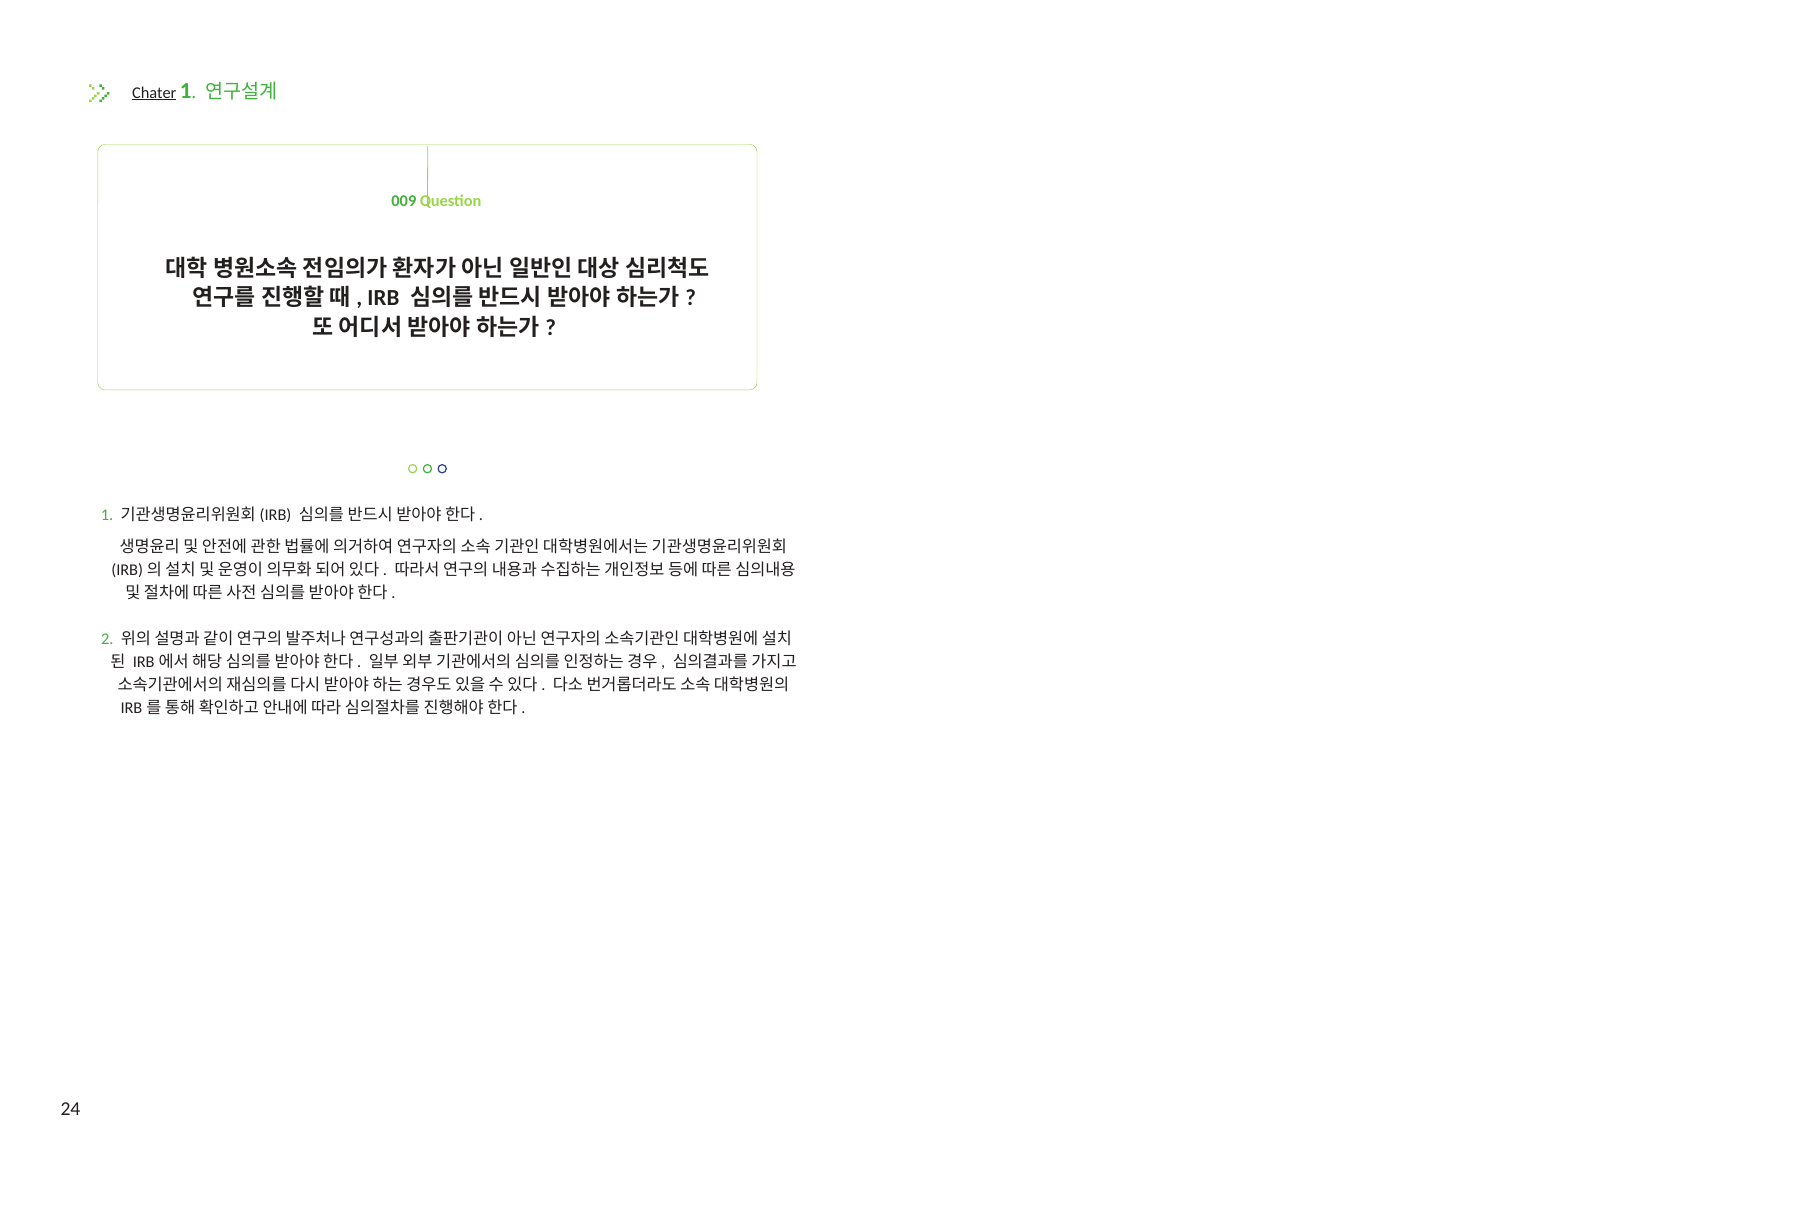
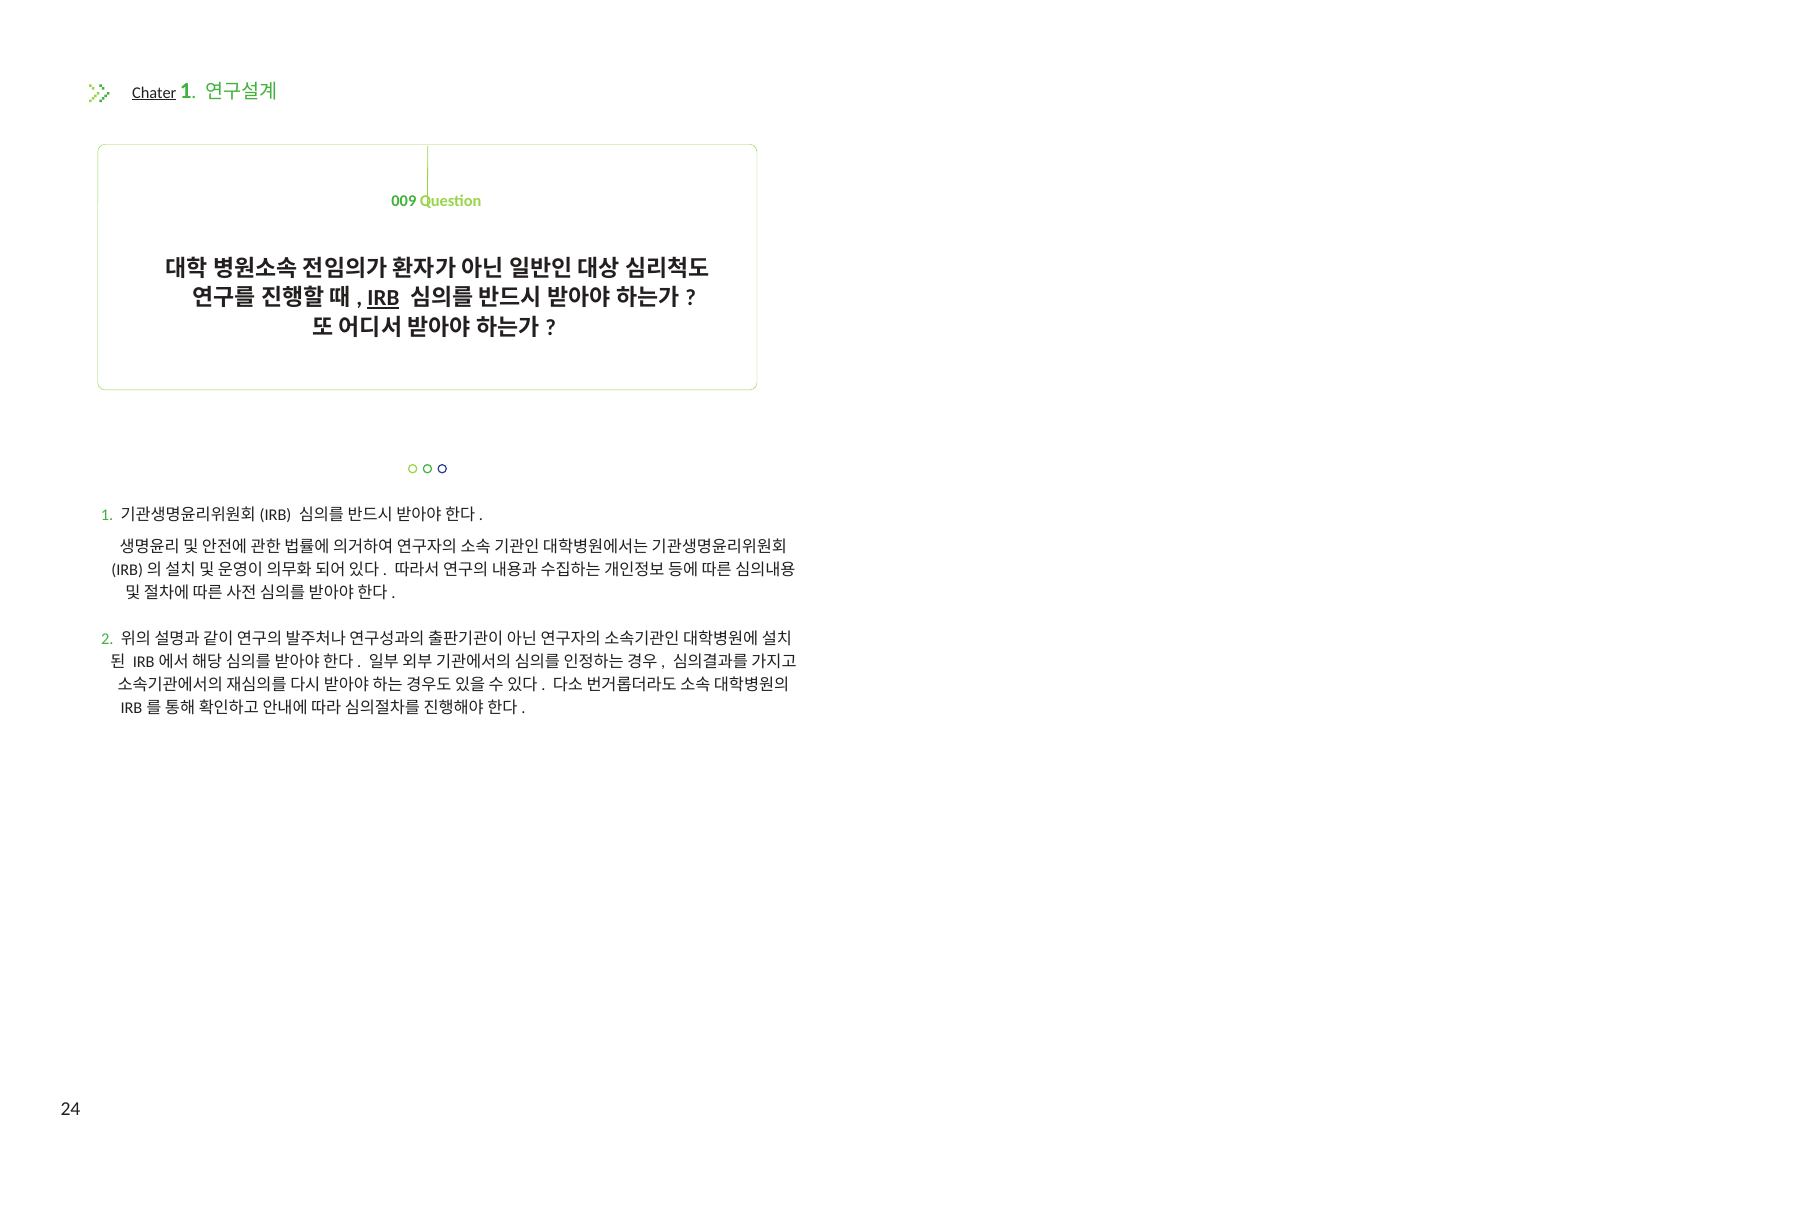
IRB underline: none -> present
